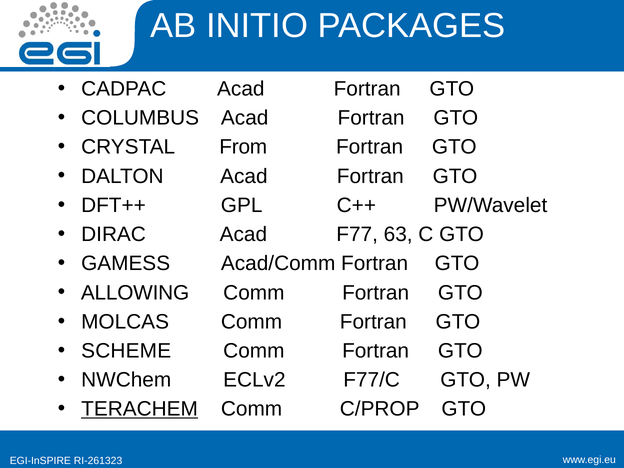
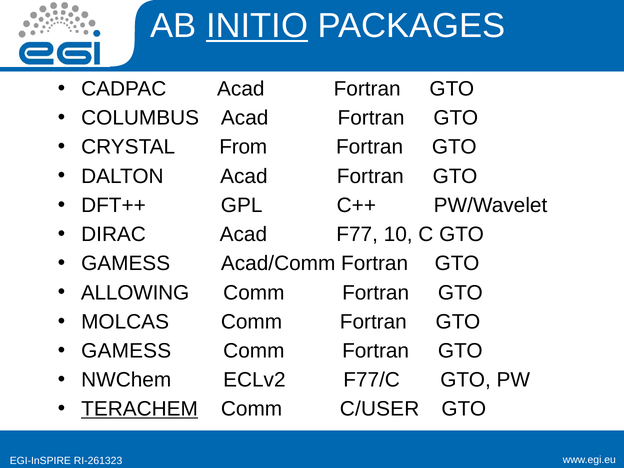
INITIO underline: none -> present
63: 63 -> 10
SCHEME at (126, 351): SCHEME -> GAMESS
C/PROP: C/PROP -> C/USER
